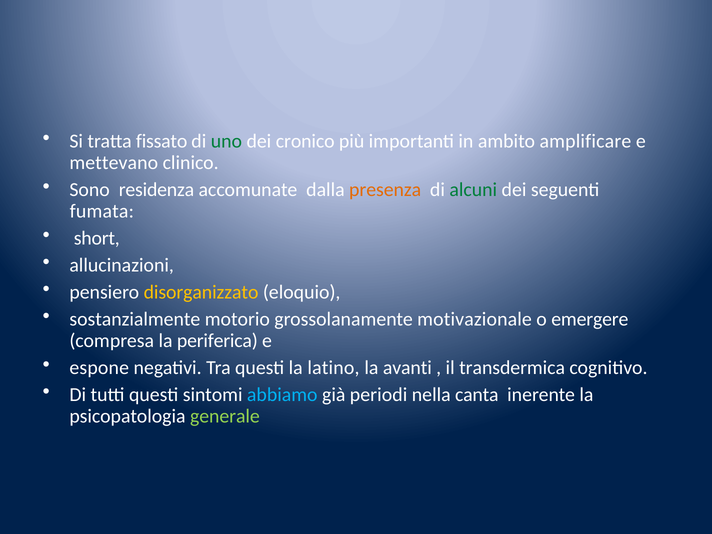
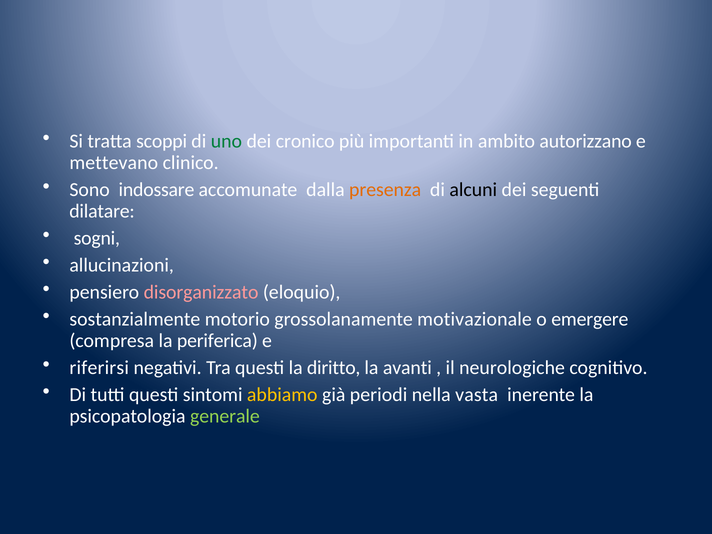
fissato: fissato -> scoppi
amplificare: amplificare -> autorizzano
residenza: residenza -> indossare
alcuni colour: green -> black
fumata: fumata -> dilatare
short: short -> sogni
disorganizzato colour: yellow -> pink
espone: espone -> riferirsi
latino: latino -> diritto
transdermica: transdermica -> neurologiche
abbiamo colour: light blue -> yellow
canta: canta -> vasta
